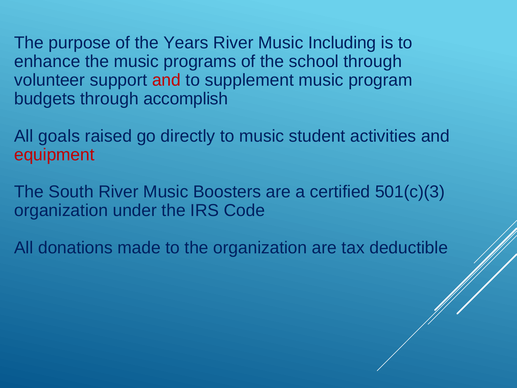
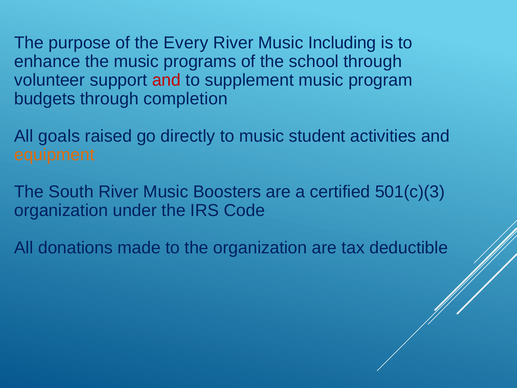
Years: Years -> Every
accomplish: accomplish -> completion
equipment colour: red -> orange
